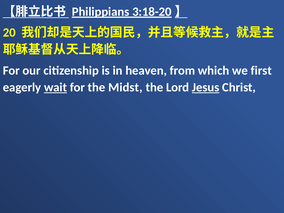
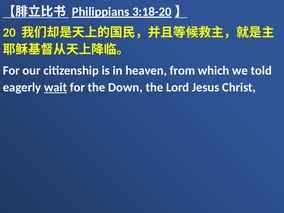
first: first -> told
Midst: Midst -> Down
Jesus underline: present -> none
